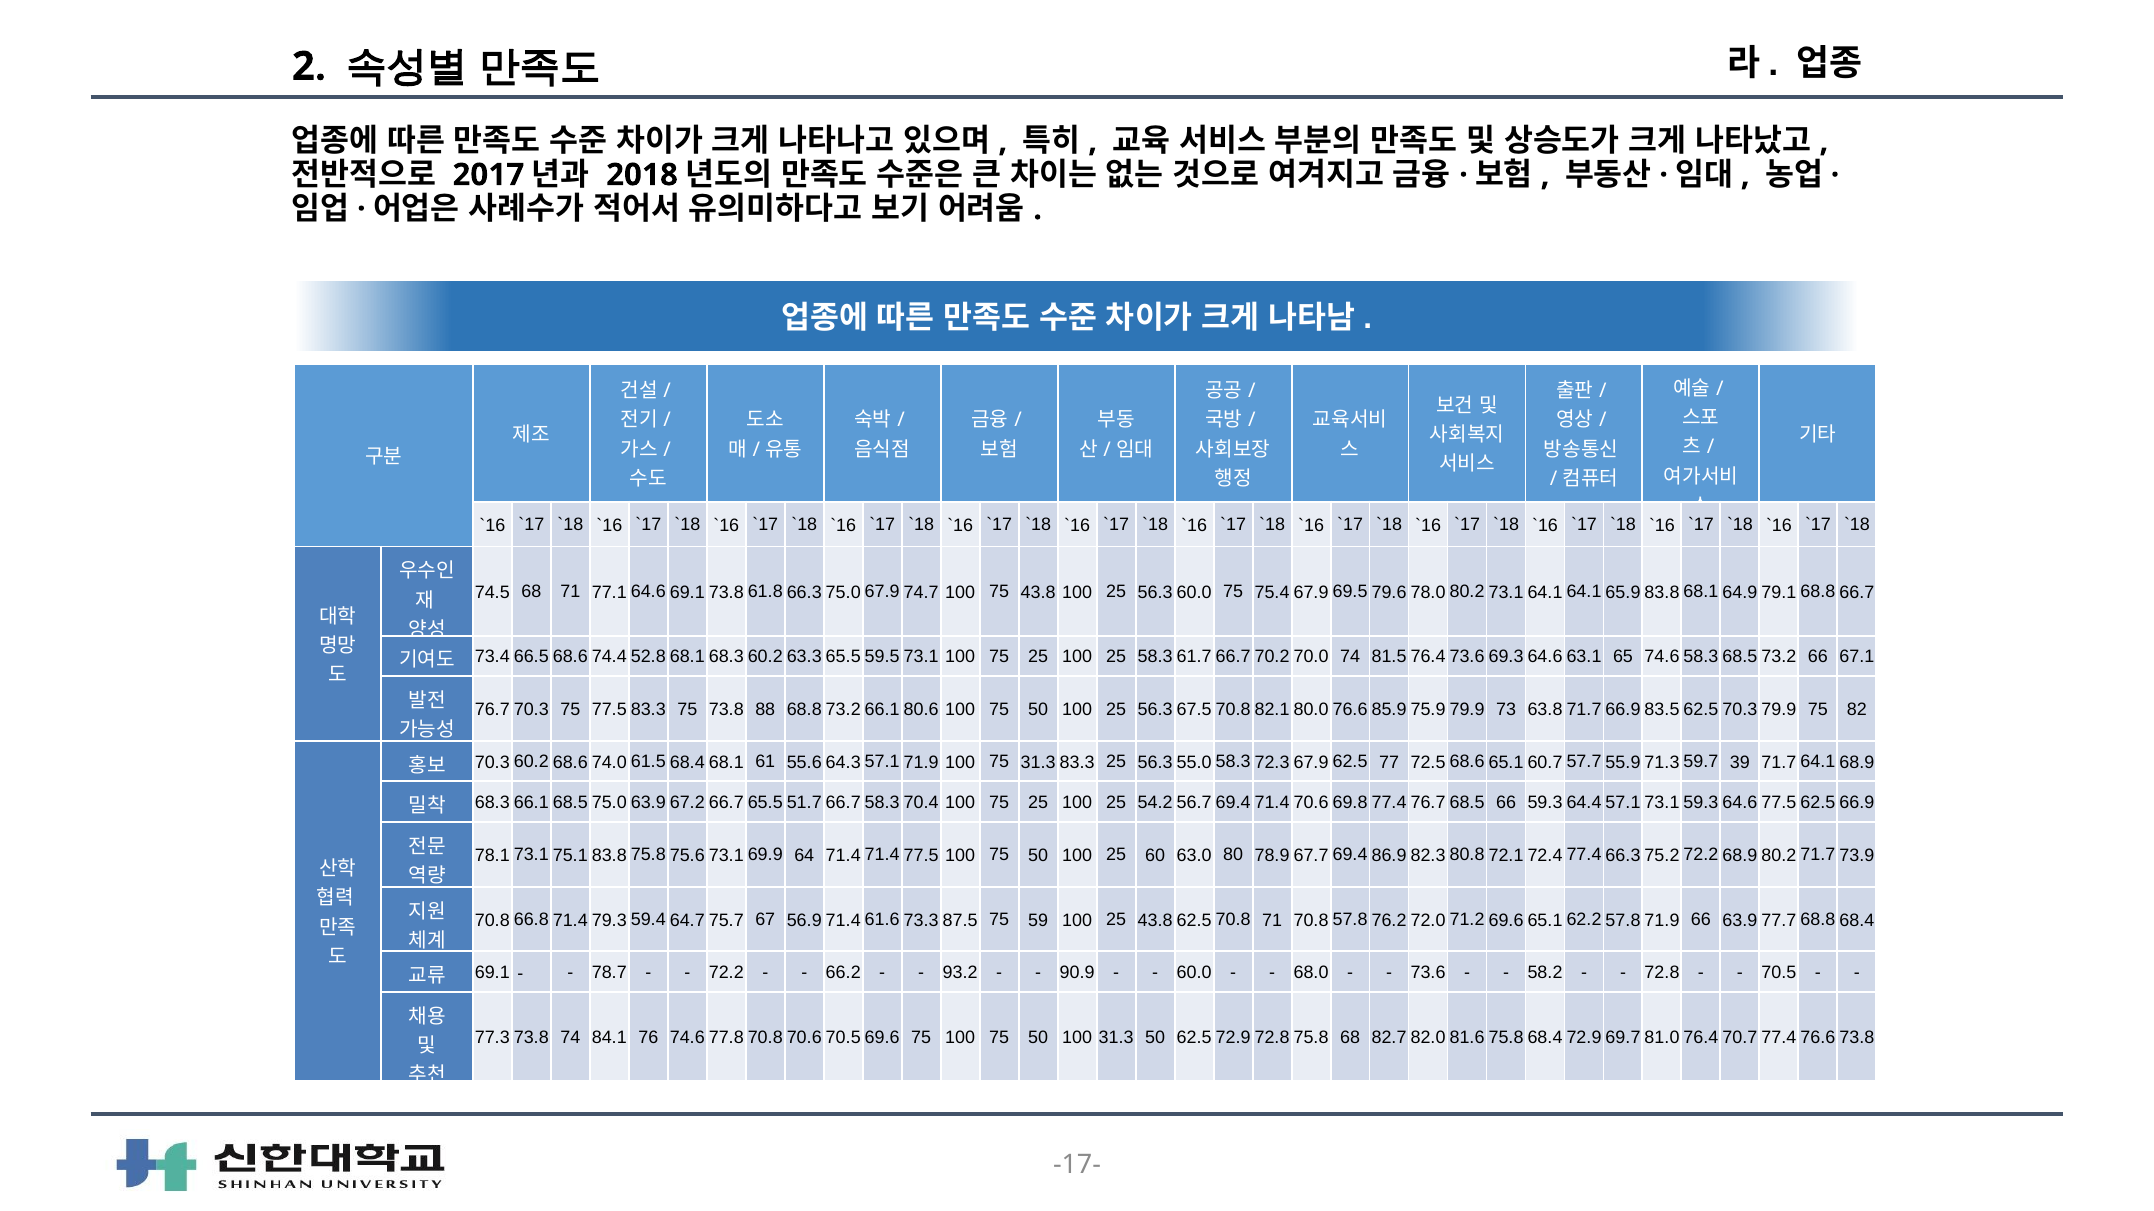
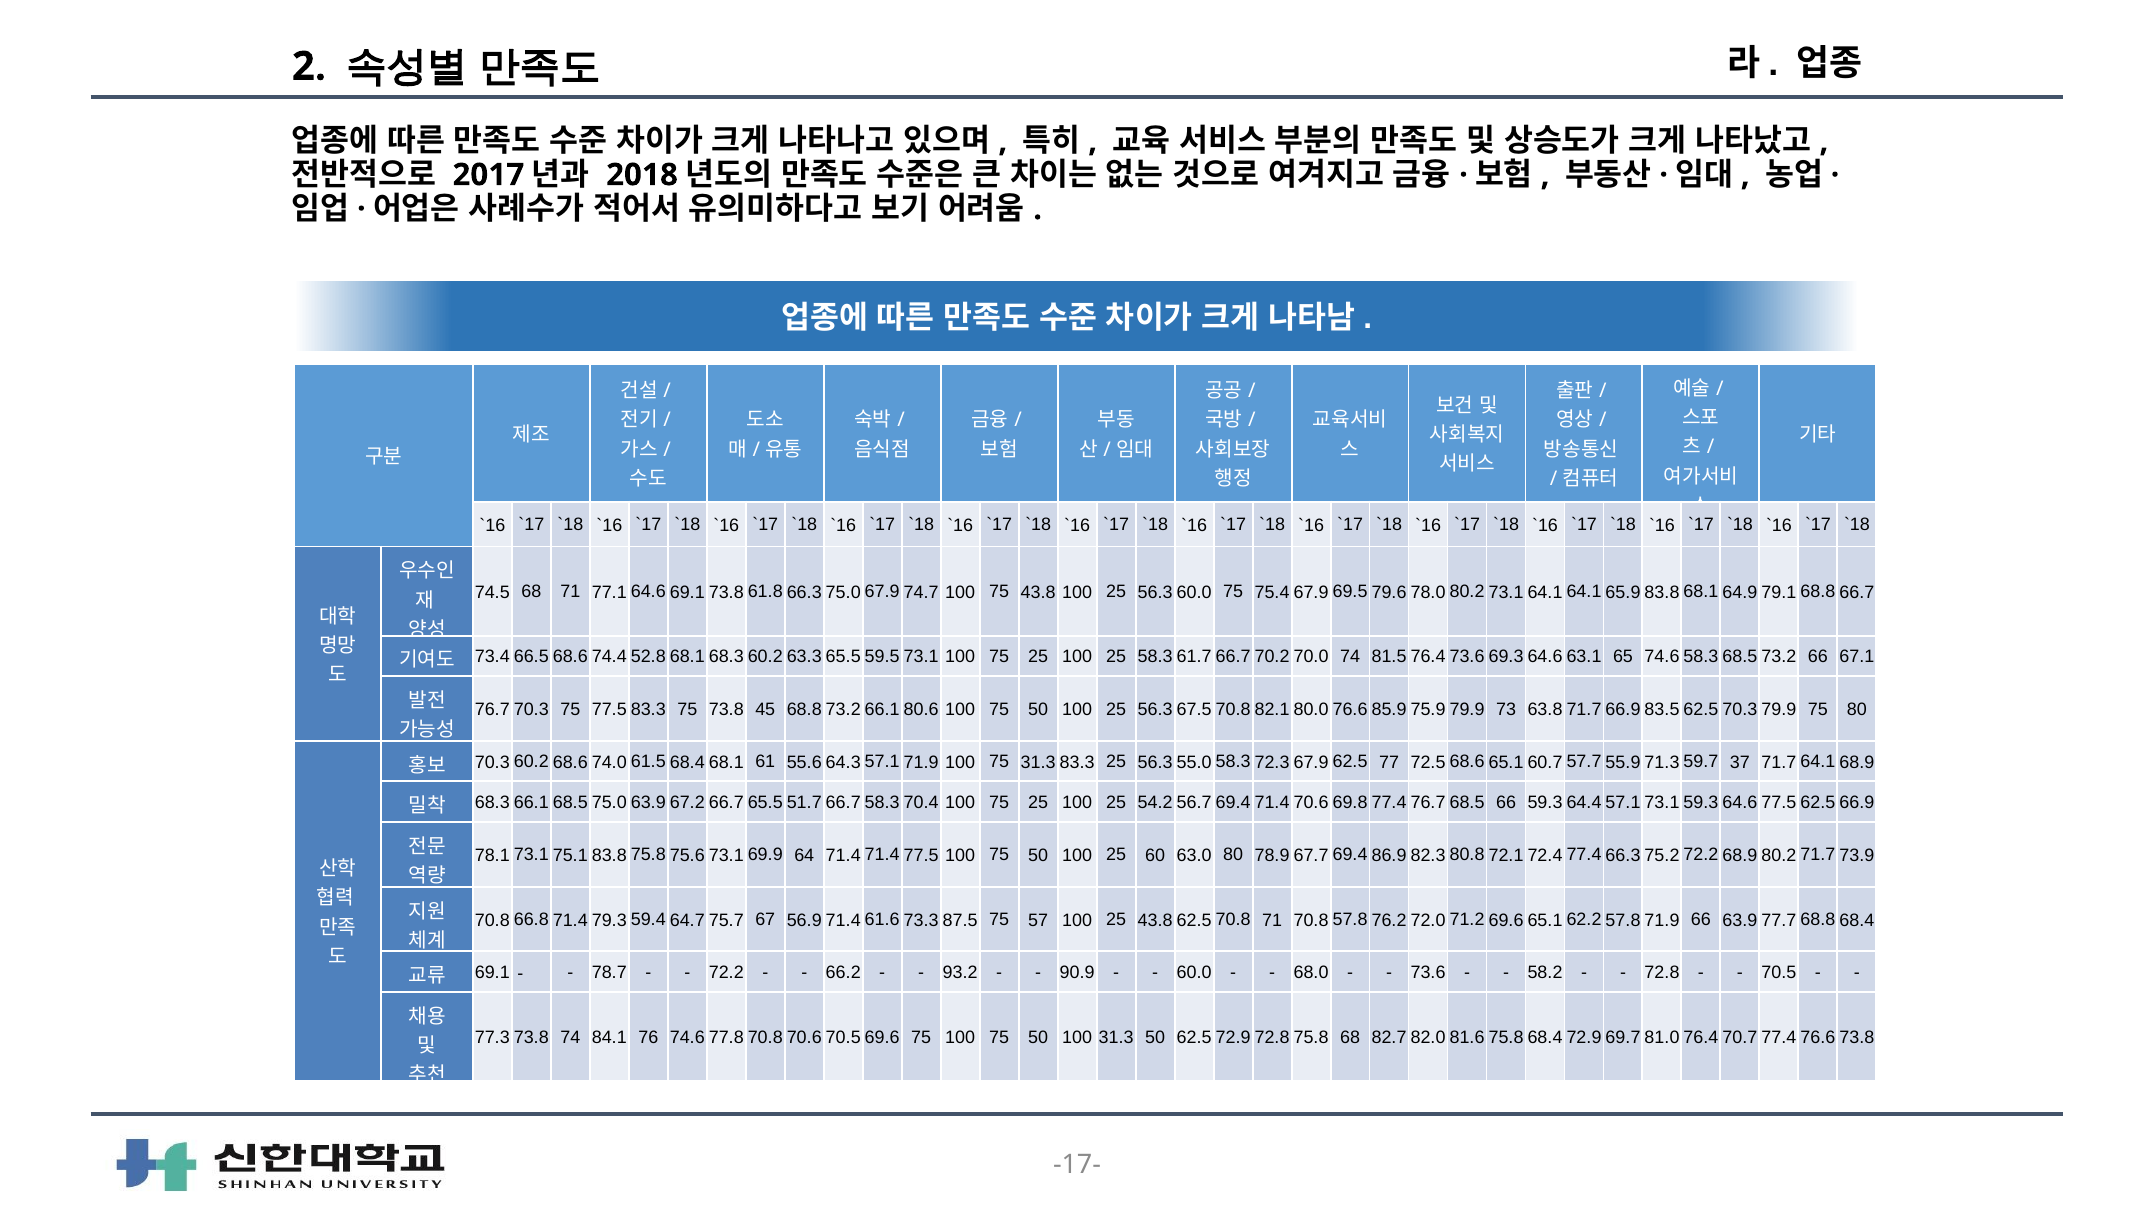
88: 88 -> 45
75 82: 82 -> 80
39: 39 -> 37
59: 59 -> 57
